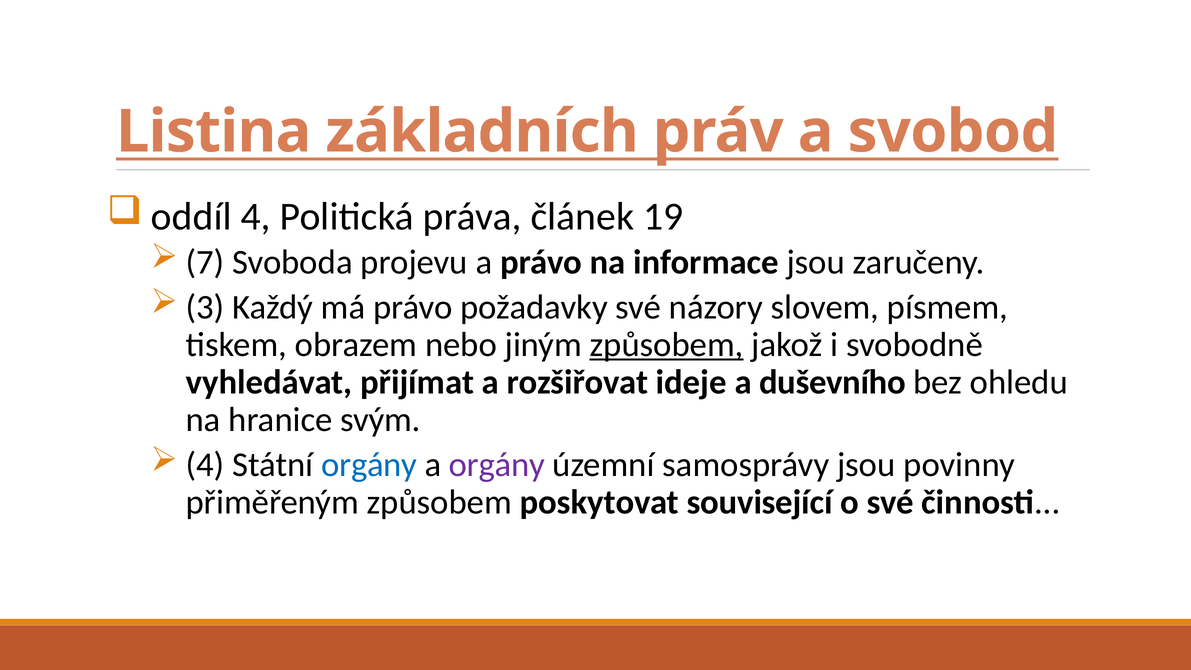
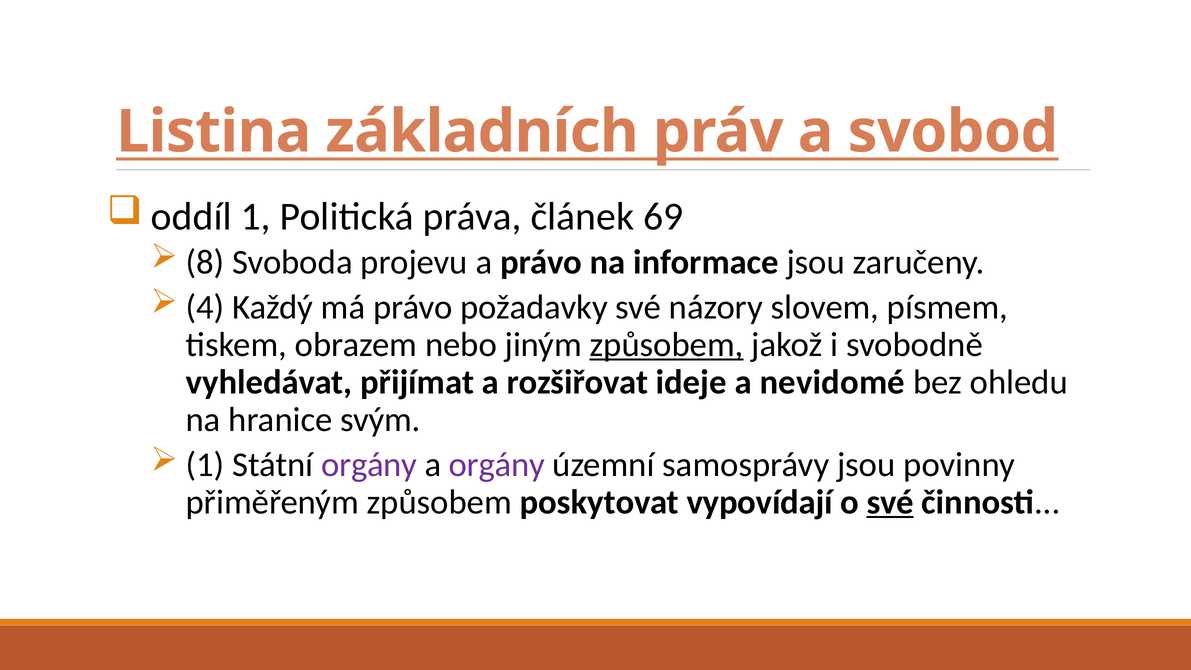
oddíl 4: 4 -> 1
19: 19 -> 69
7: 7 -> 8
3: 3 -> 4
duševního: duševního -> nevidomé
4 at (205, 465): 4 -> 1
orgány at (369, 465) colour: blue -> purple
související: související -> vypovídají
své at (890, 502) underline: none -> present
